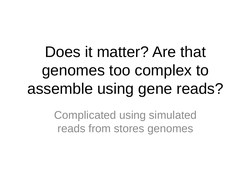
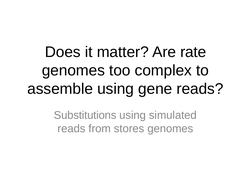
that: that -> rate
Complicated: Complicated -> Substitutions
